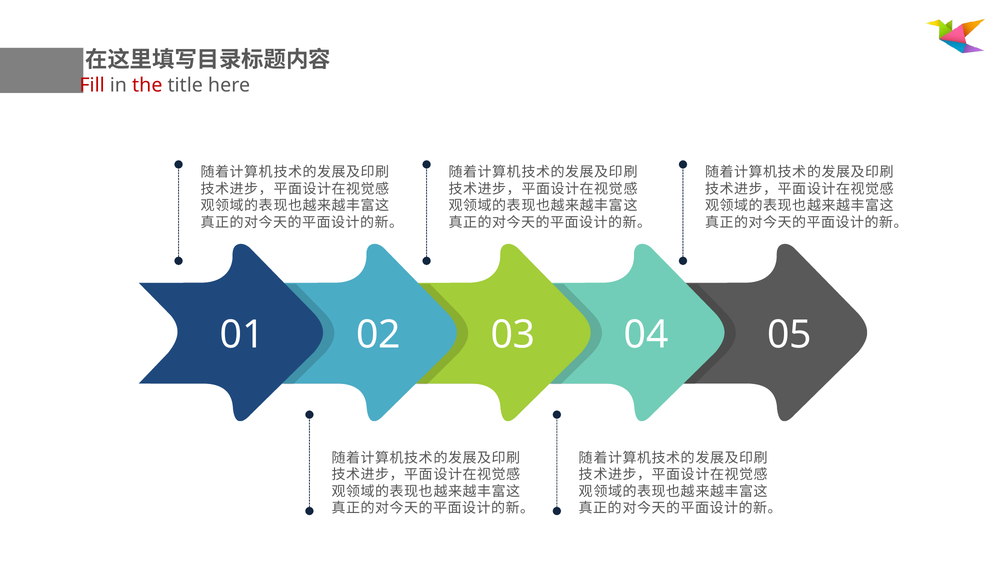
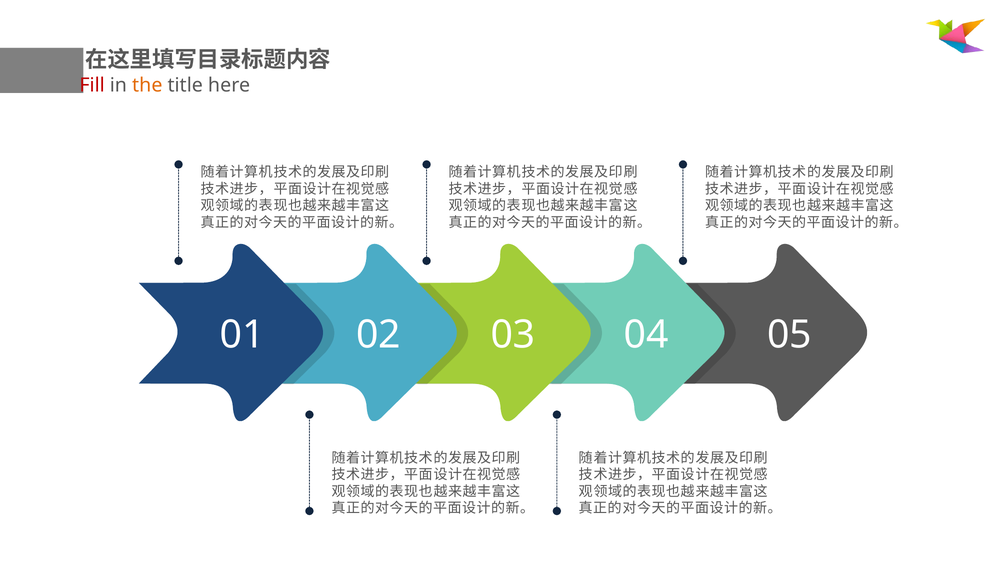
the colour: red -> orange
